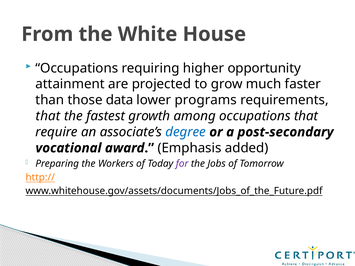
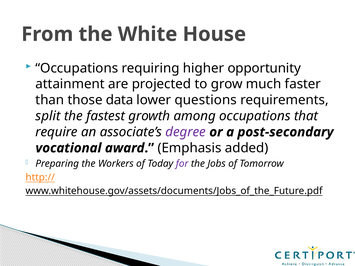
programs: programs -> questions
that at (48, 116): that -> split
degree colour: blue -> purple
